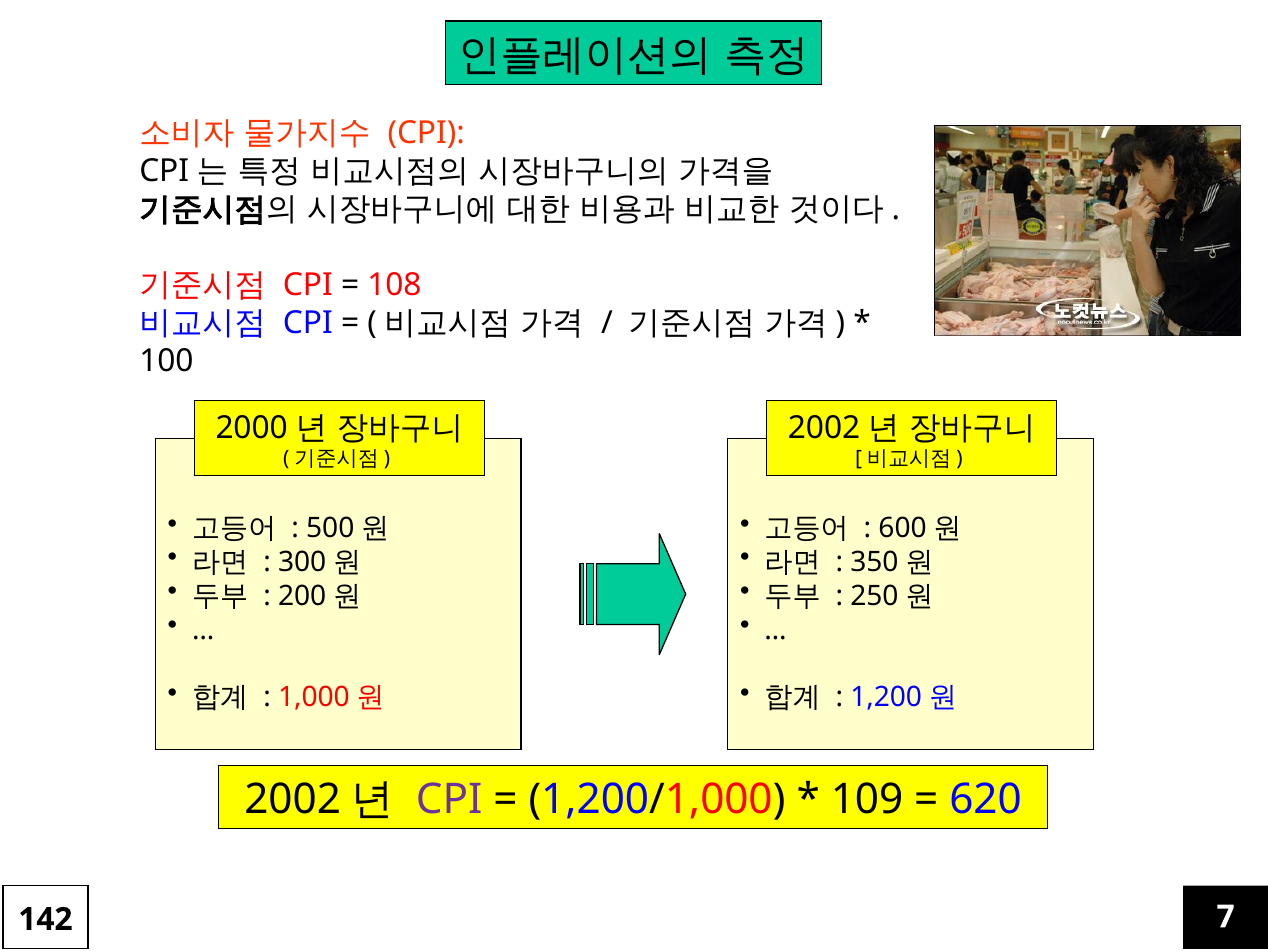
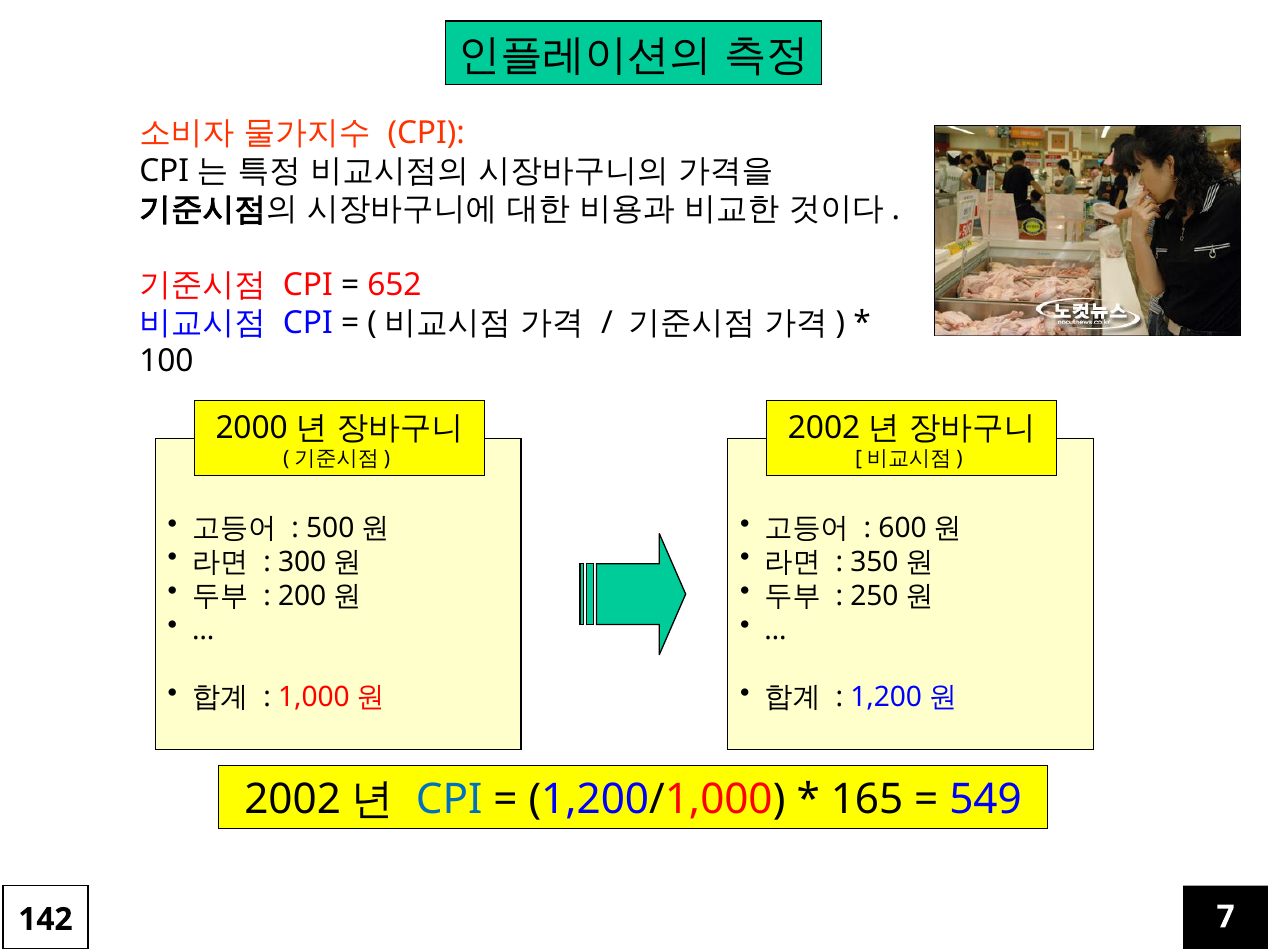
108: 108 -> 652
CPI at (449, 800) colour: purple -> blue
109: 109 -> 165
620: 620 -> 549
